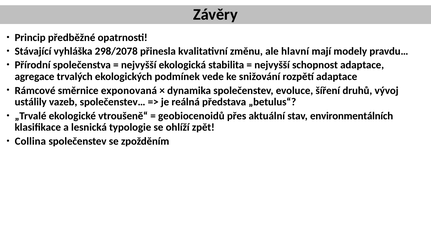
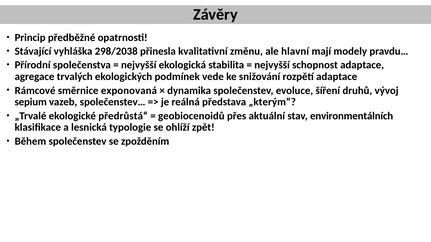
298/2078: 298/2078 -> 298/2038
ustálily: ustálily -> sepium
„betulus“: „betulus“ -> „kterým“
vtroušeně“: vtroušeně“ -> předrůstá“
Collina: Collina -> Během
